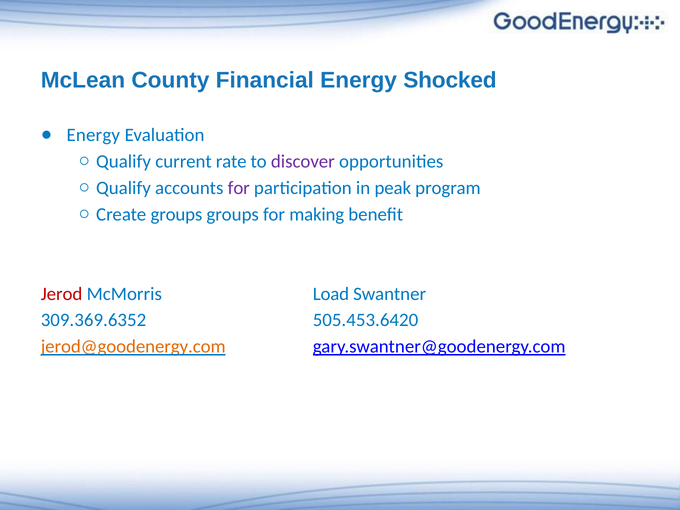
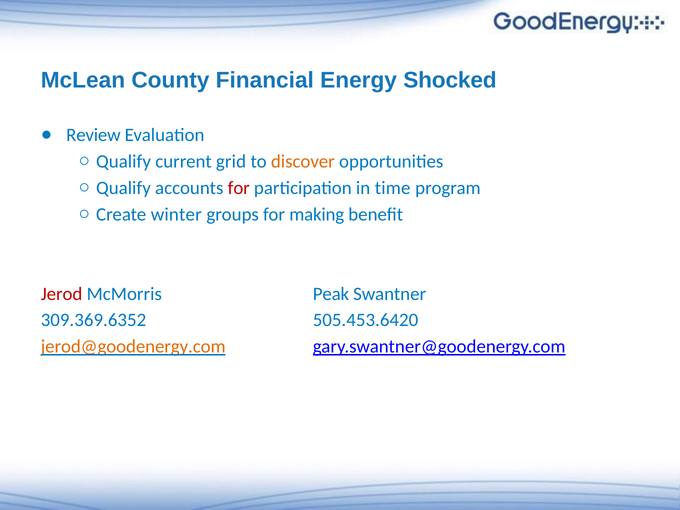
Energy at (93, 135): Energy -> Review
rate: rate -> grid
discover colour: purple -> orange
for at (239, 188) colour: purple -> red
peak: peak -> time
Create groups: groups -> winter
Load: Load -> Peak
